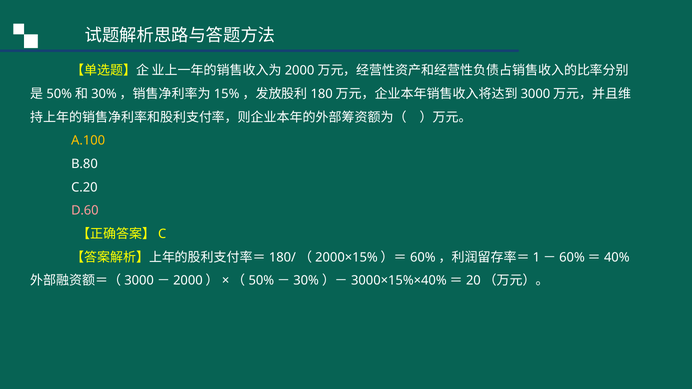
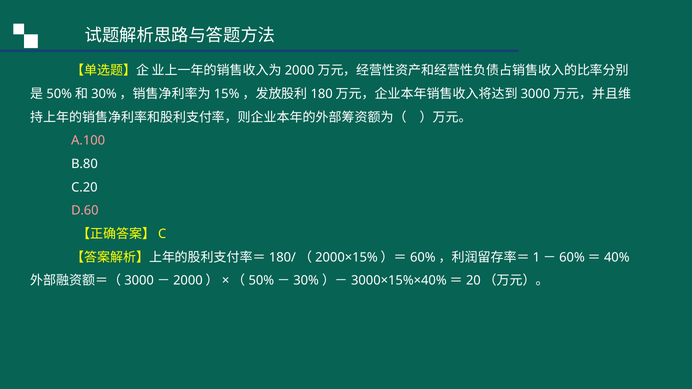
A.100 colour: yellow -> pink
